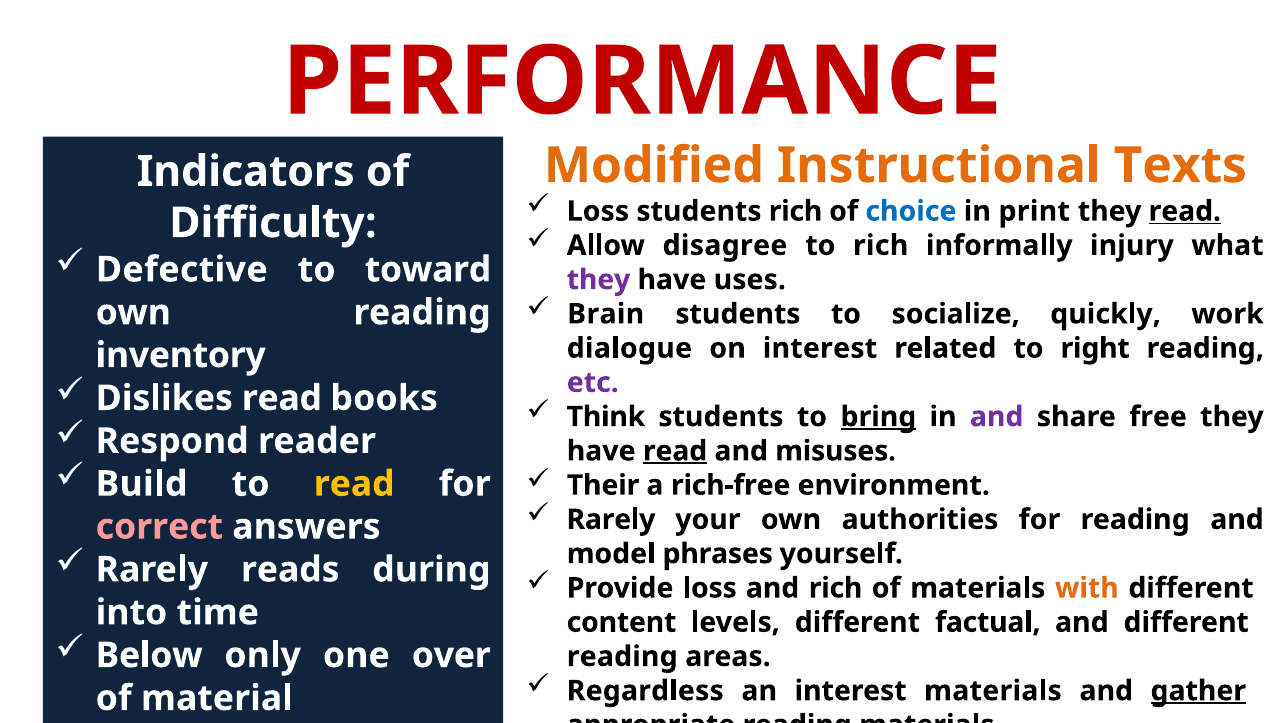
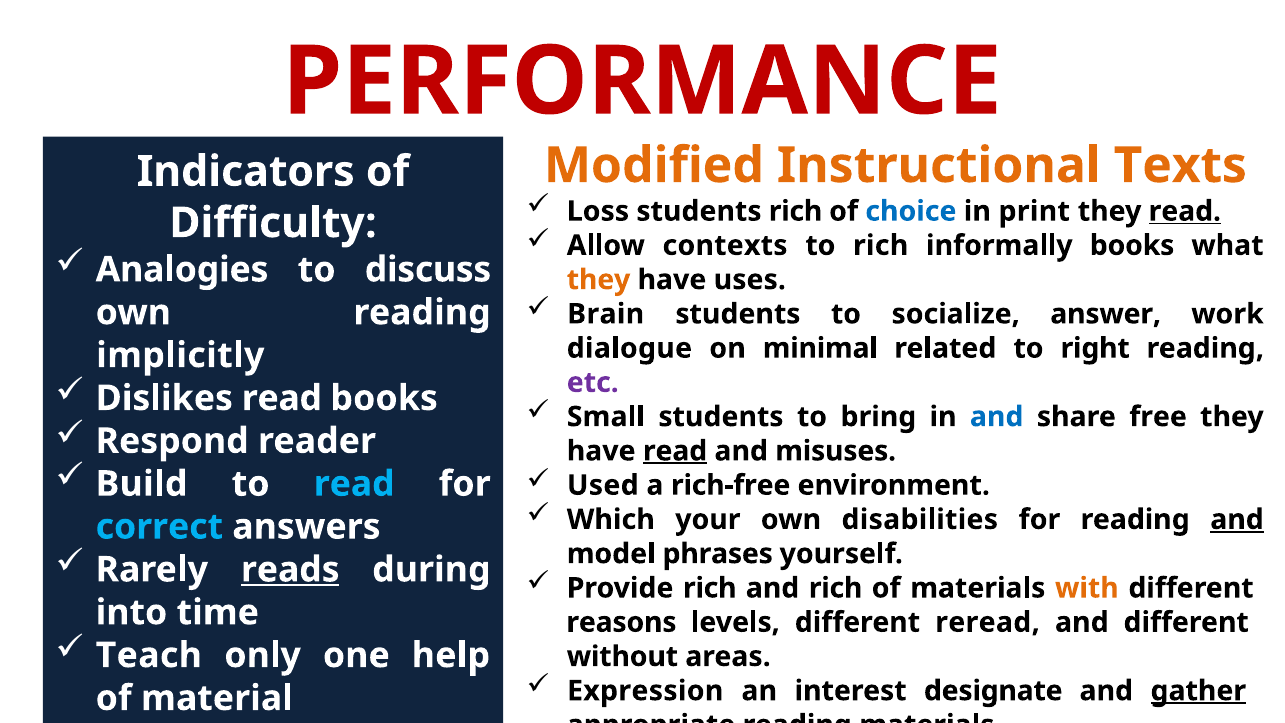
disagree: disagree -> contexts
informally injury: injury -> books
Defective: Defective -> Analogies
toward: toward -> discuss
they at (599, 280) colour: purple -> orange
quickly: quickly -> answer
on interest: interest -> minimal
inventory: inventory -> implicitly
Think: Think -> Small
bring underline: present -> none
and at (997, 417) colour: purple -> blue
read at (354, 484) colour: yellow -> light blue
Their: Their -> Used
Rarely at (611, 519): Rarely -> Which
authorities: authorities -> disabilities
and at (1237, 519) underline: none -> present
correct colour: pink -> light blue
reads underline: none -> present
Provide loss: loss -> rich
content: content -> reasons
factual: factual -> reread
Below: Below -> Teach
over: over -> help
reading at (622, 656): reading -> without
Regardless: Regardless -> Expression
interest materials: materials -> designate
